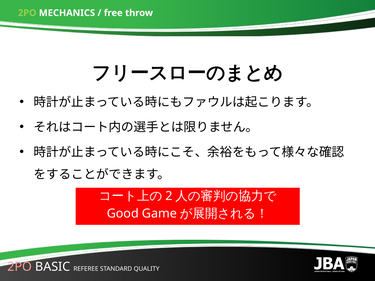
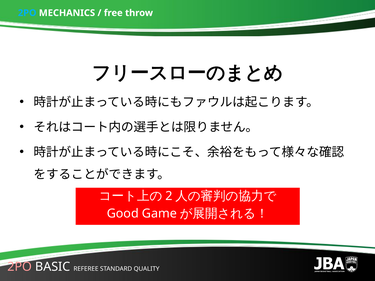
2PO at (27, 13) colour: light green -> light blue
